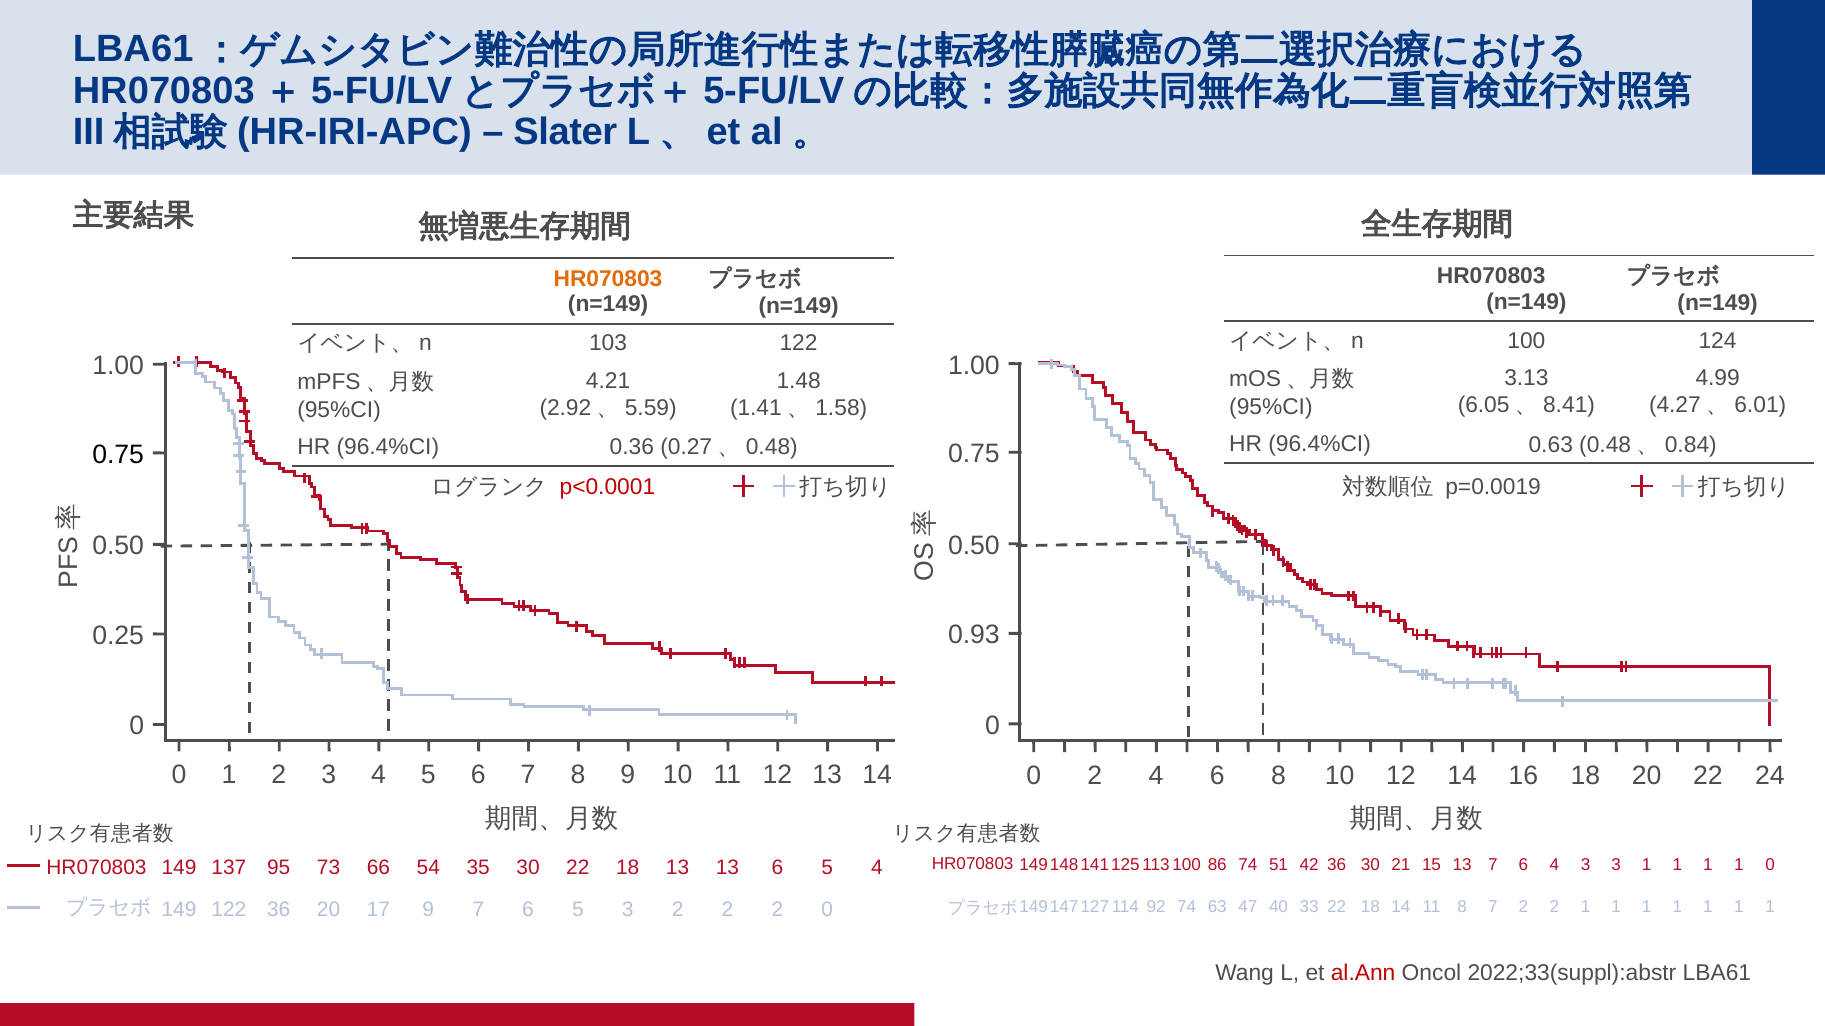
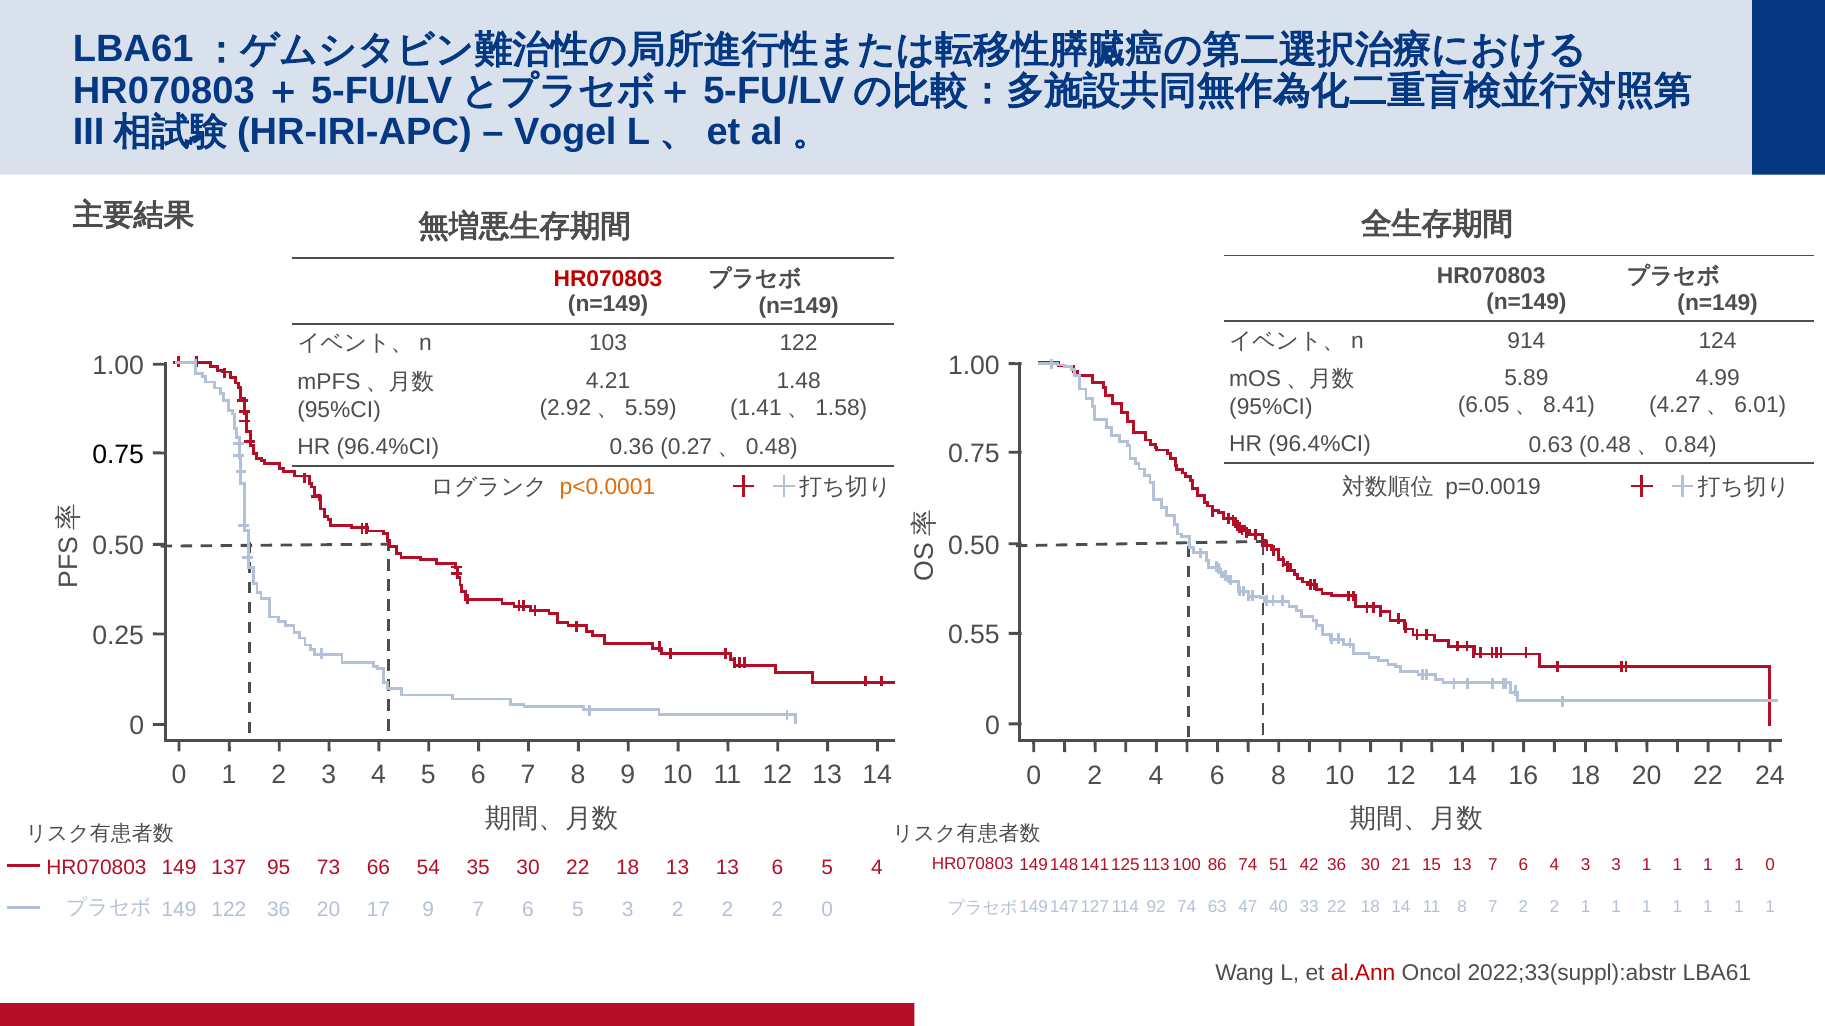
Slater: Slater -> Vogel
HR070803 at (608, 279) colour: orange -> red
100 at (1526, 341): 100 -> 914
3.13: 3.13 -> 5.89
p<0.0001 colour: red -> orange
0.93: 0.93 -> 0.55
